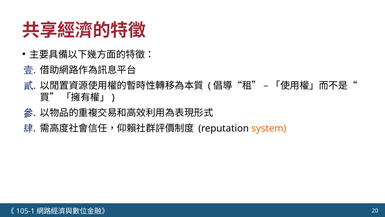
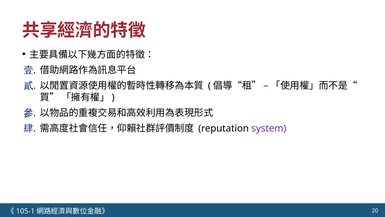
system colour: orange -> purple
